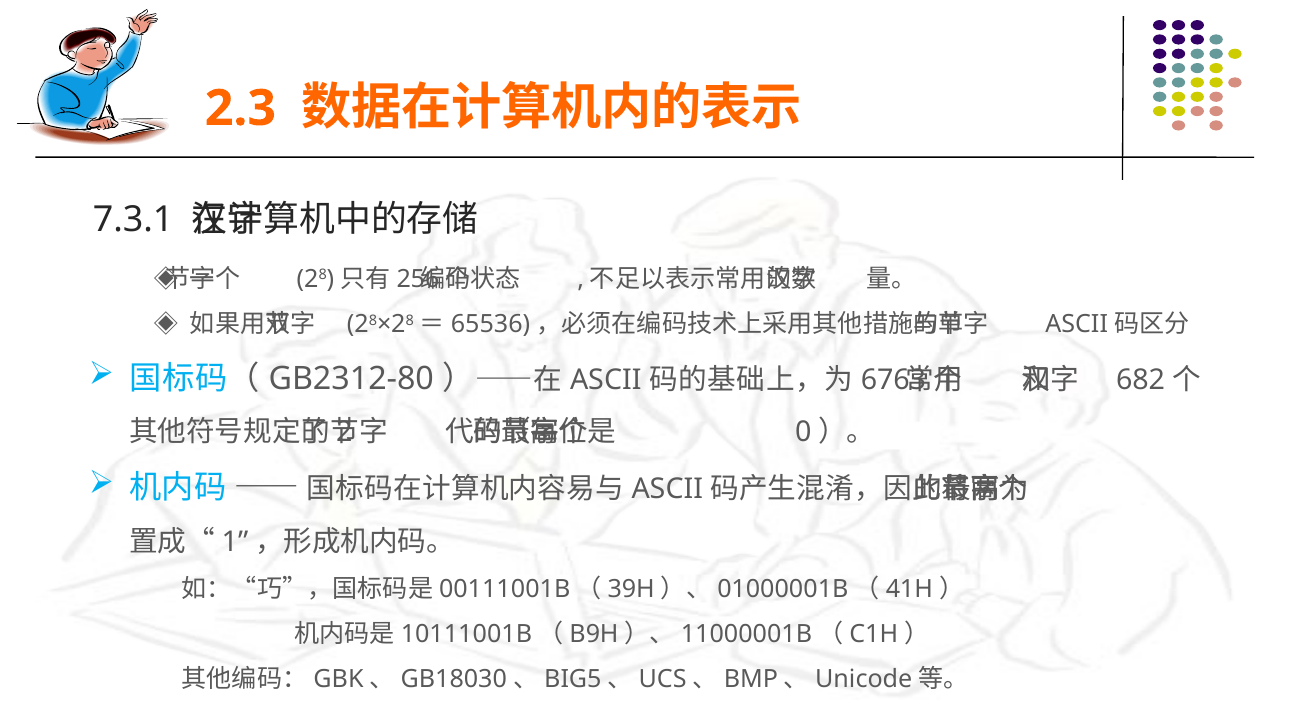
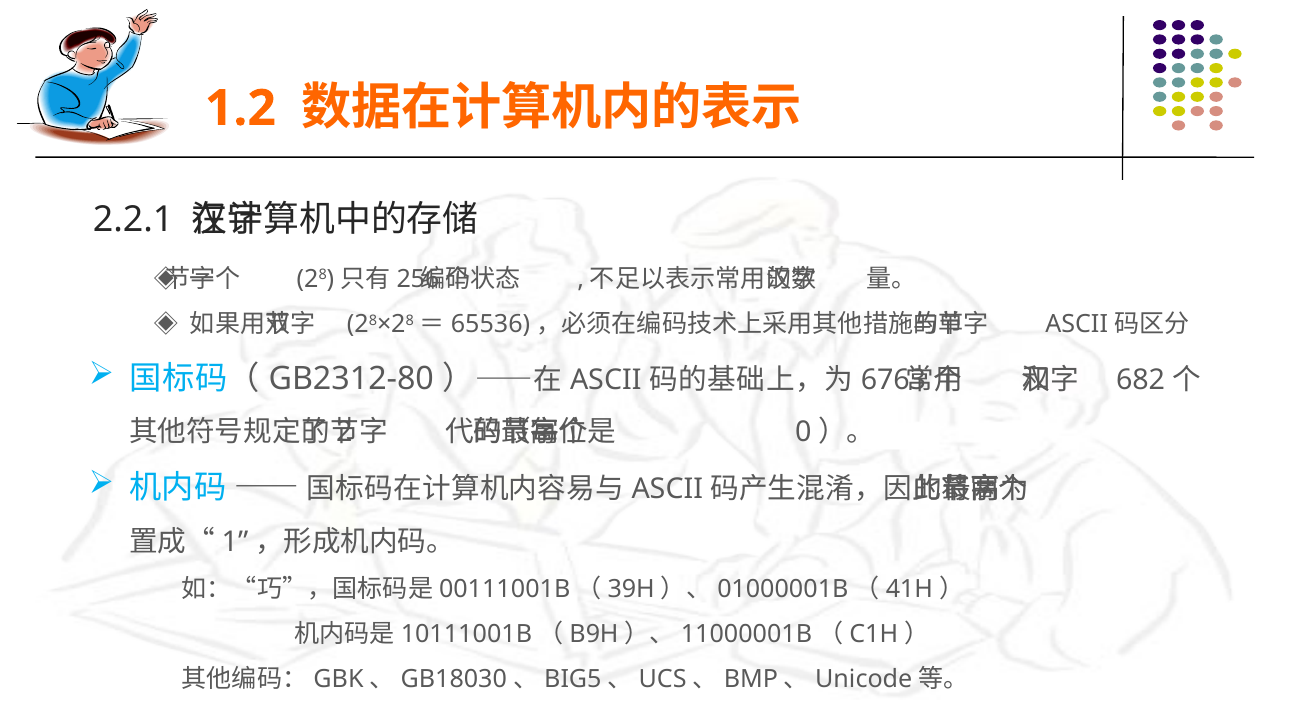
2.3: 2.3 -> 1.2
7.3.1: 7.3.1 -> 2.2.1
